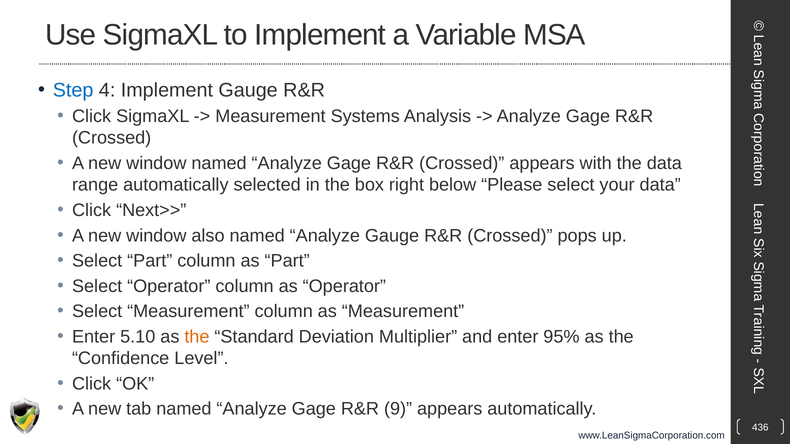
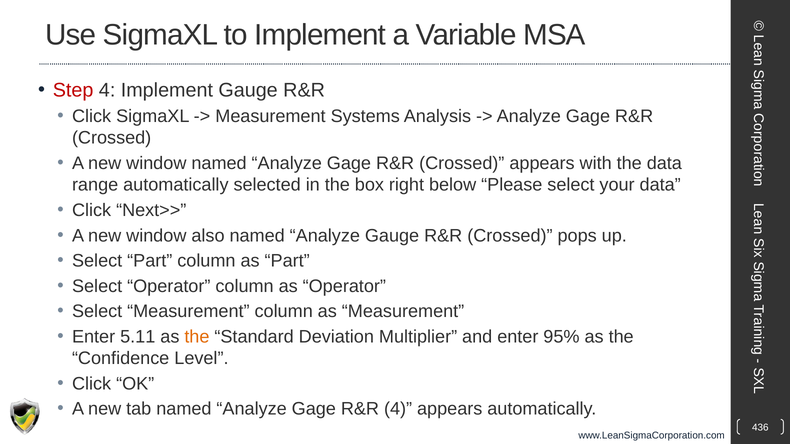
Step colour: blue -> red
5.10: 5.10 -> 5.11
R&R 9: 9 -> 4
